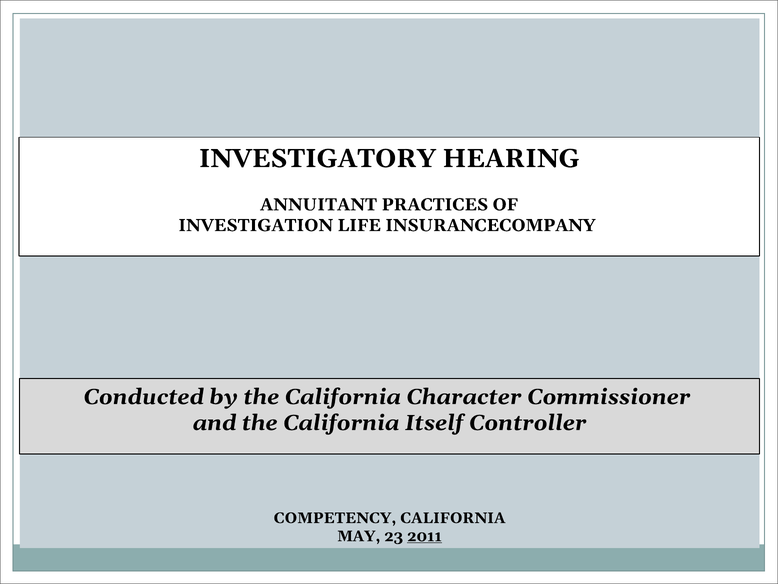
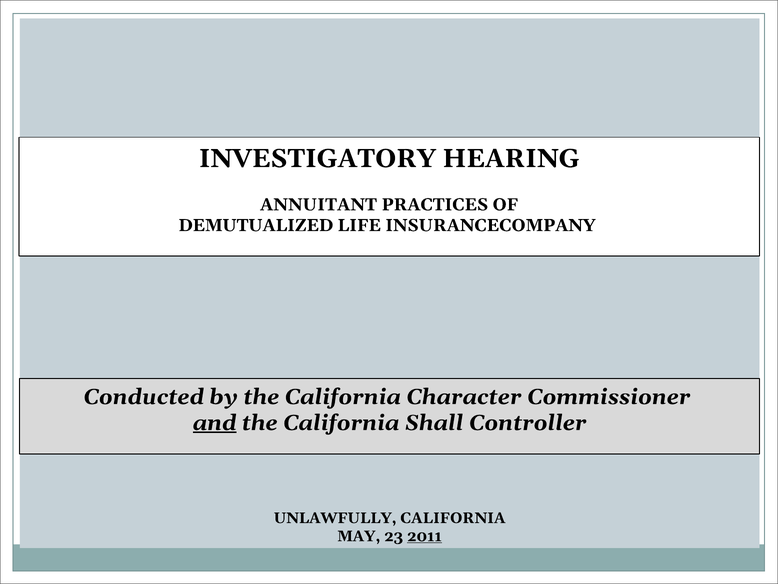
INVESTIGATION: INVESTIGATION -> DEMUTUALIZED
and underline: none -> present
Itself: Itself -> Shall
COMPETENCY: COMPETENCY -> UNLAWFULLY
